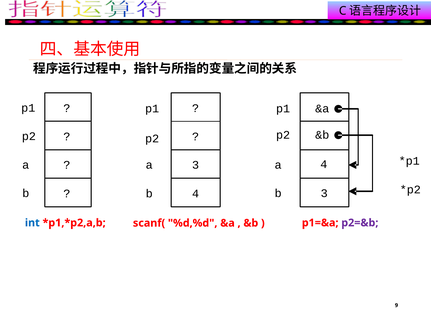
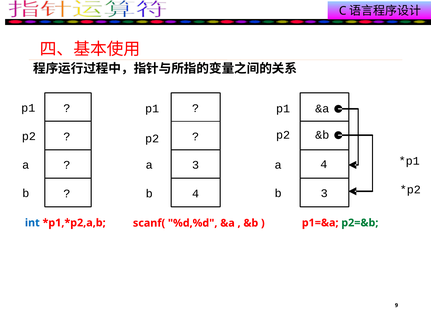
p2=&b colour: purple -> green
